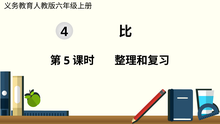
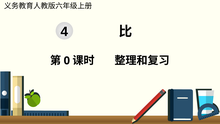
5: 5 -> 0
